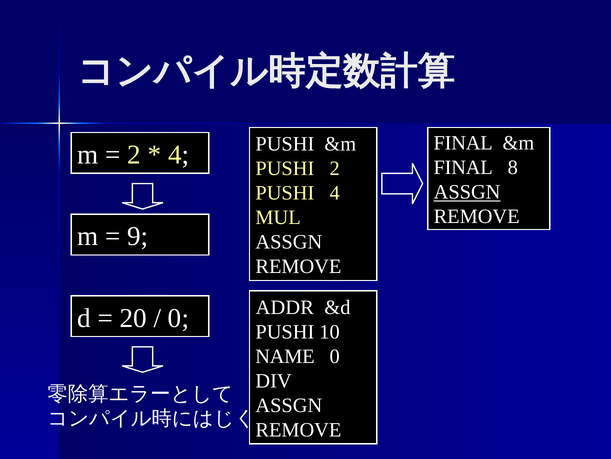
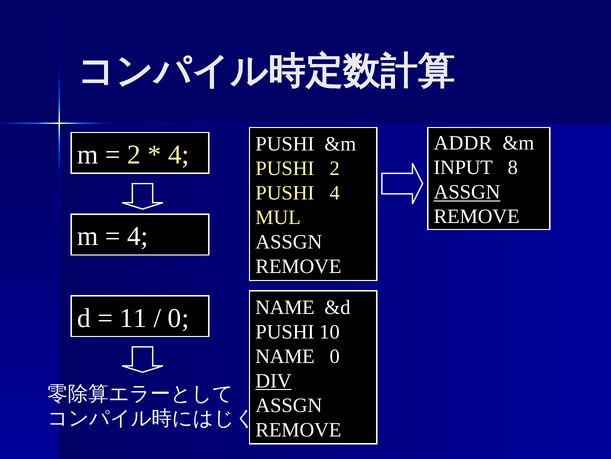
FINAL at (463, 143): FINAL -> ADDR
FINAL at (463, 167): FINAL -> INPUT
9 at (138, 236): 9 -> 4
20: 20 -> 11
0 ADDR: ADDR -> NAME
DIV underline: none -> present
